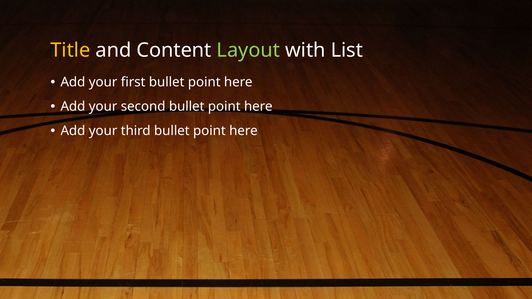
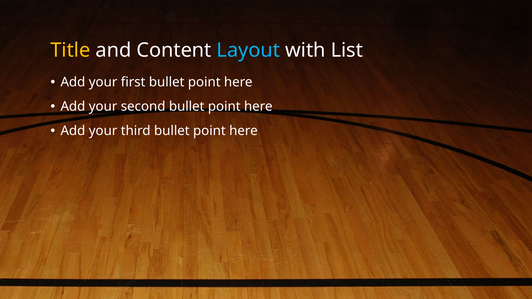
Layout colour: light green -> light blue
